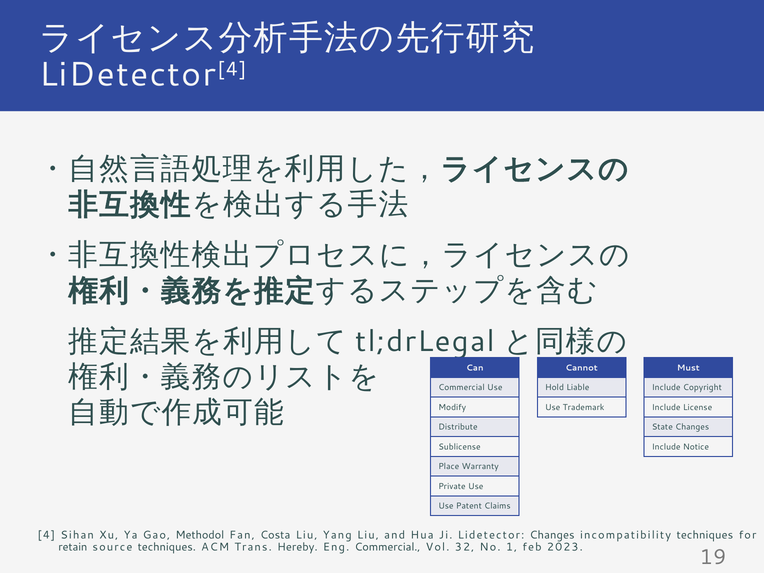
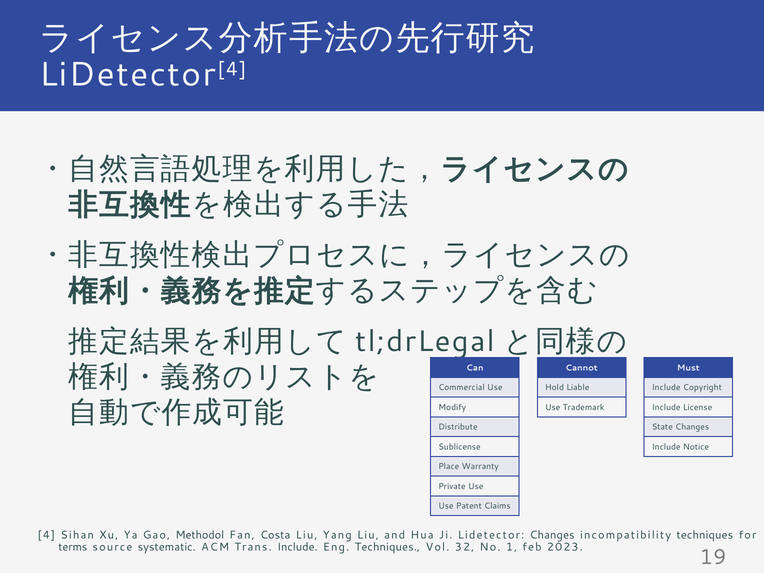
retain: retain -> terms
source techniques: techniques -> systematic
Trans Hereby: Hereby -> Include
Eng Commercial: Commercial -> Techniques
